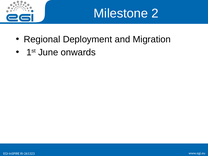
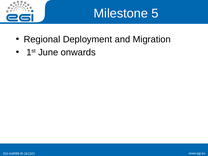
2: 2 -> 5
